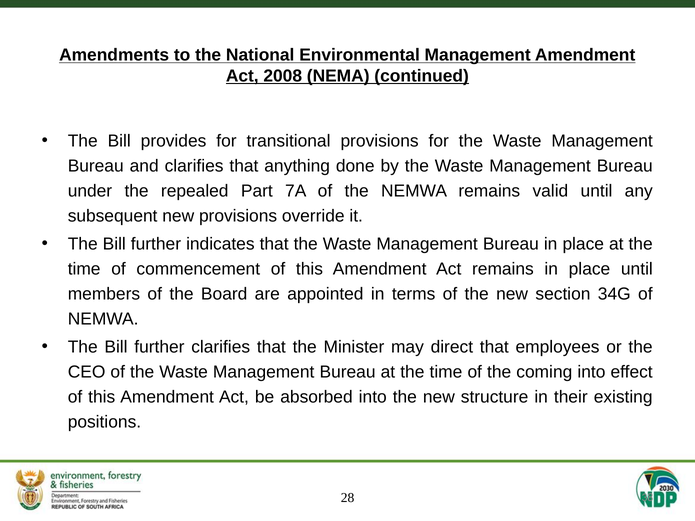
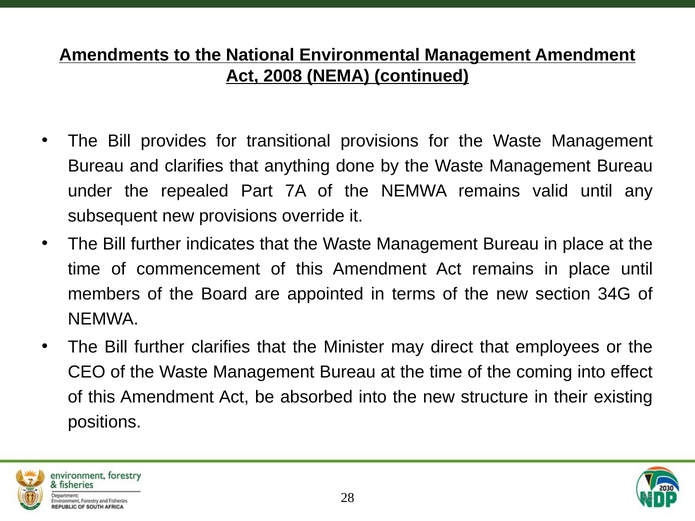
38: 38 -> 55
